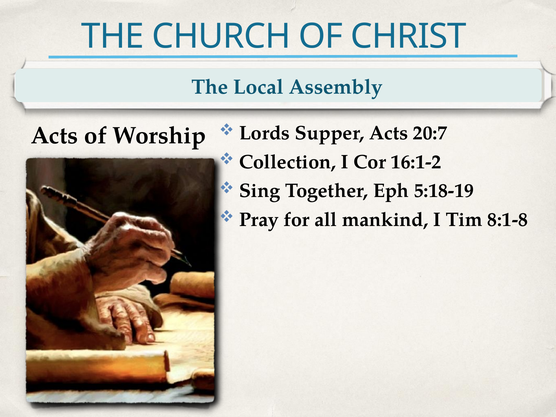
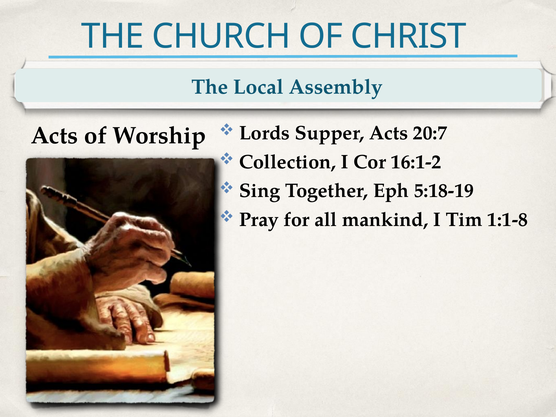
8:1-8: 8:1-8 -> 1:1-8
